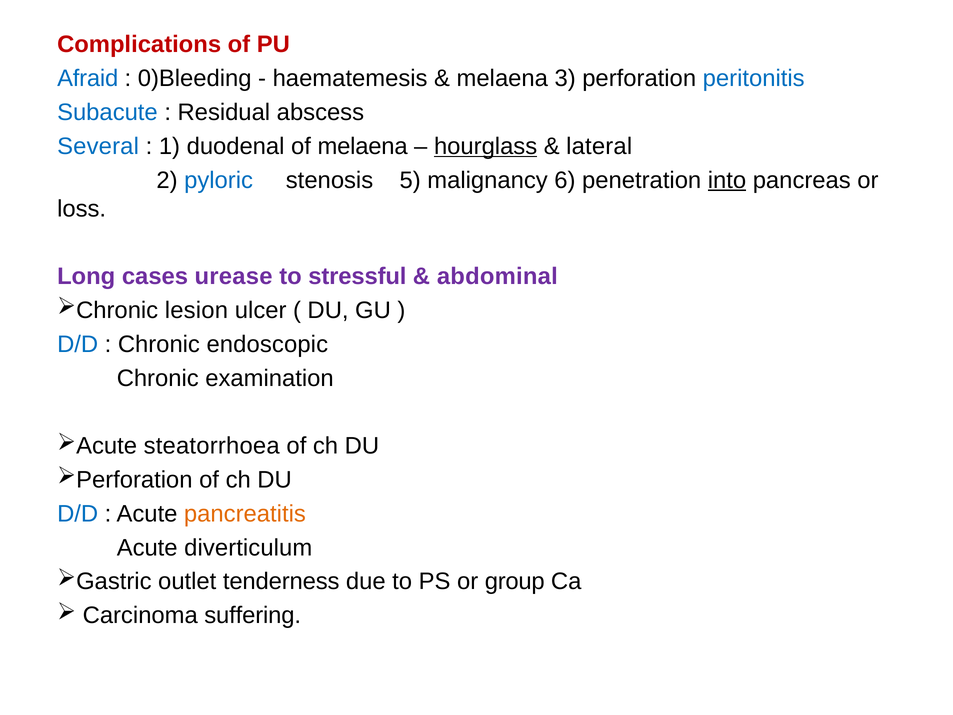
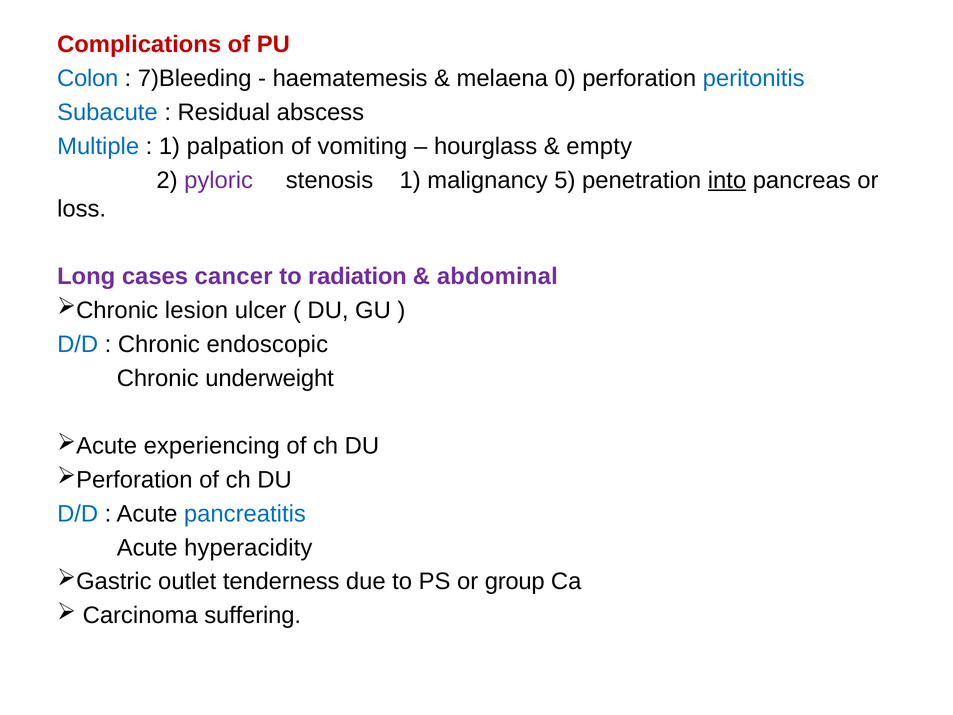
Afraid: Afraid -> Colon
0)Bleeding: 0)Bleeding -> 7)Bleeding
3: 3 -> 0
Several: Several -> Multiple
duodenal: duodenal -> palpation
of melaena: melaena -> vomiting
hourglass underline: present -> none
lateral: lateral -> empty
pyloric colour: blue -> purple
stenosis 5: 5 -> 1
6: 6 -> 5
urease: urease -> cancer
stressful: stressful -> radiation
examination: examination -> underweight
steatorrhoea: steatorrhoea -> experiencing
pancreatitis colour: orange -> blue
diverticulum: diverticulum -> hyperacidity
